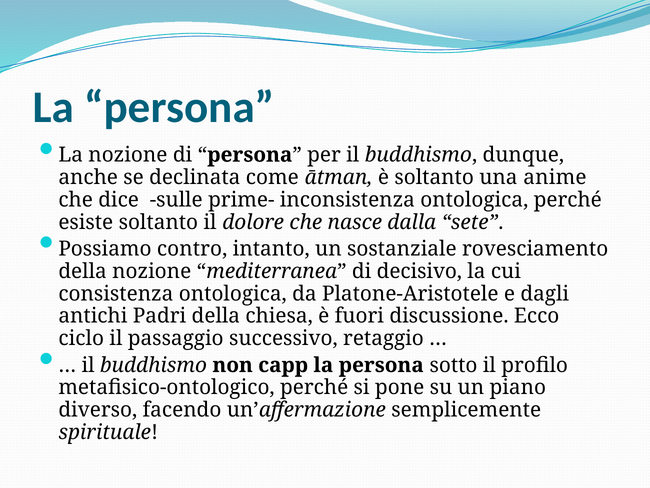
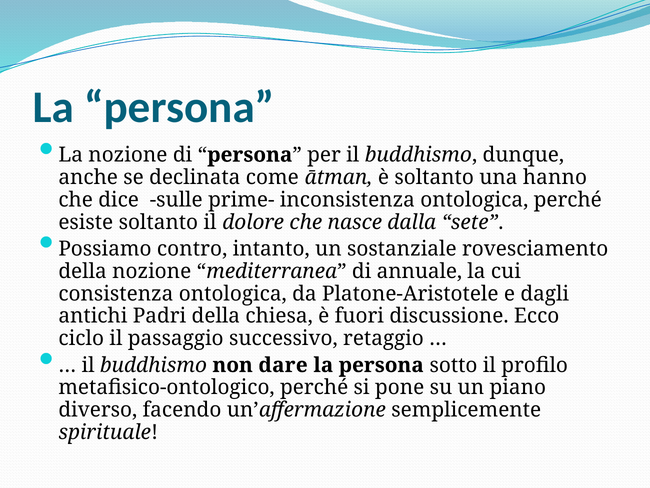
anime: anime -> hanno
decisivo: decisivo -> annuale
capp: capp -> dare
